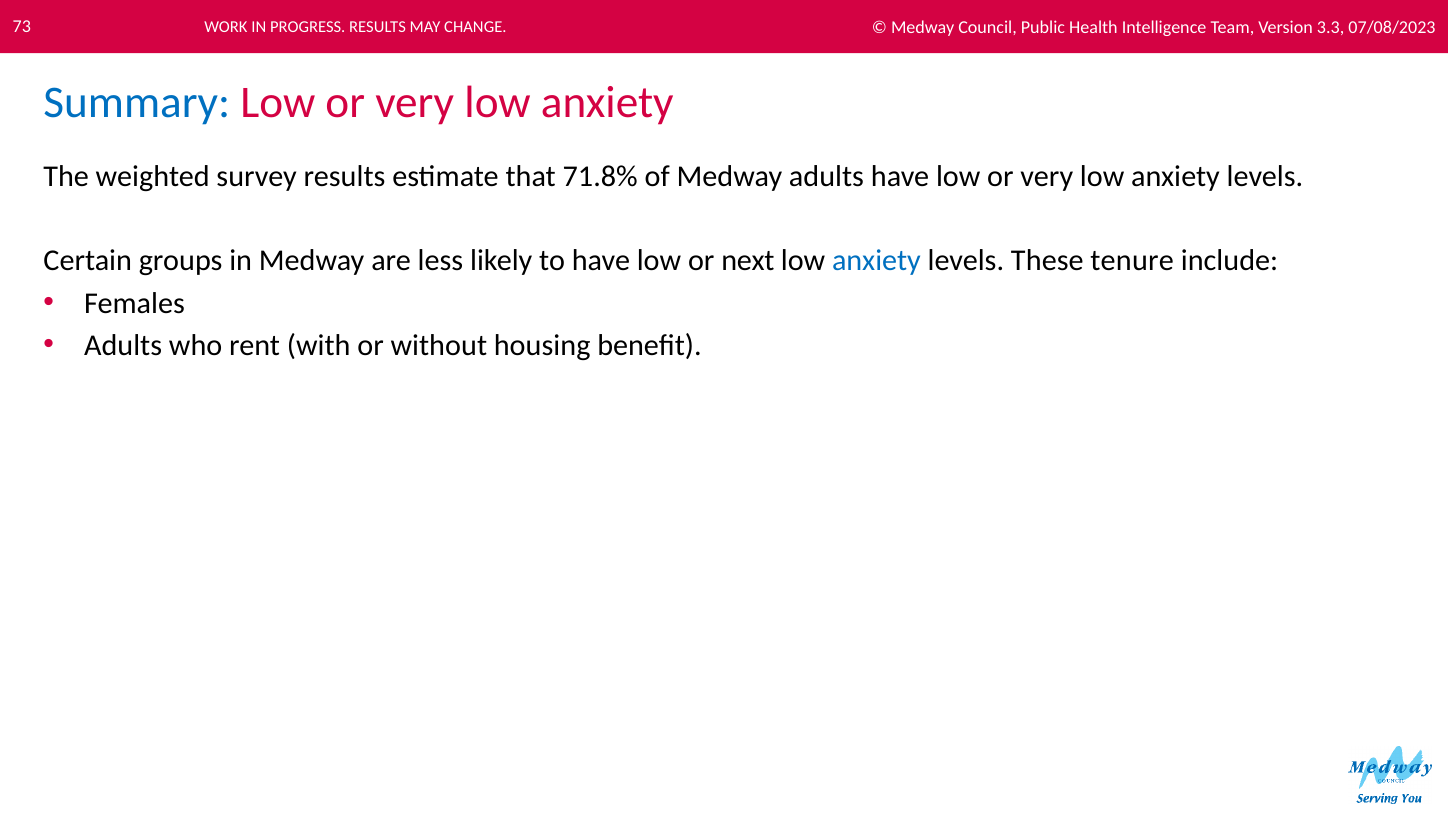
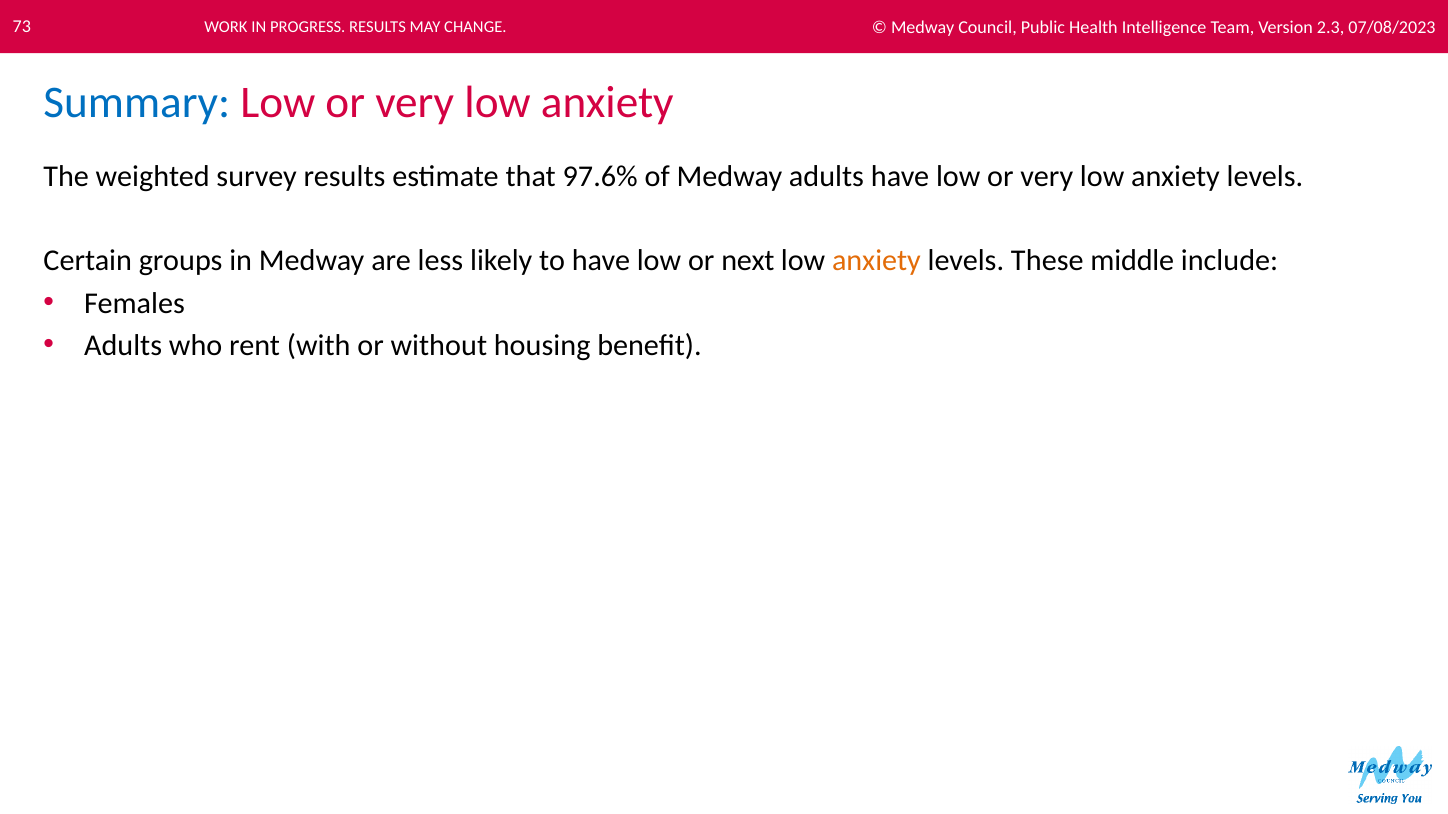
3.3: 3.3 -> 2.3
71.8%: 71.8% -> 97.6%
anxiety at (876, 261) colour: blue -> orange
tenure: tenure -> middle
